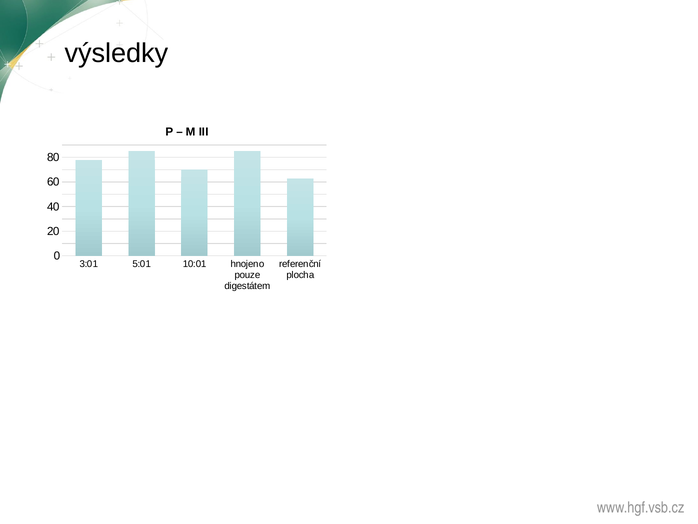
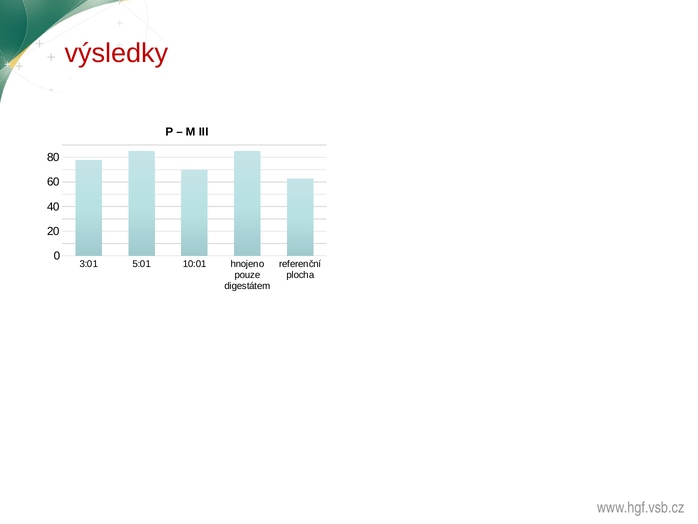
výsledky colour: black -> red
